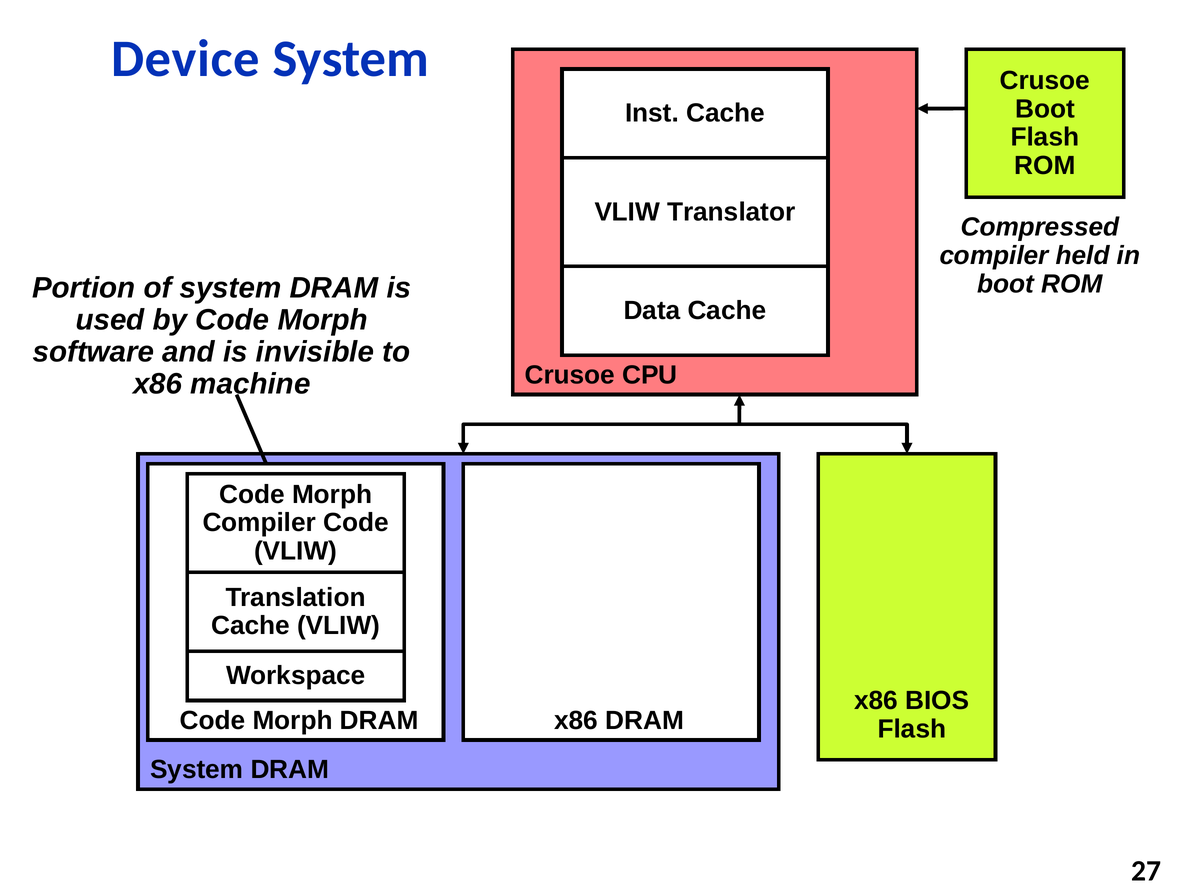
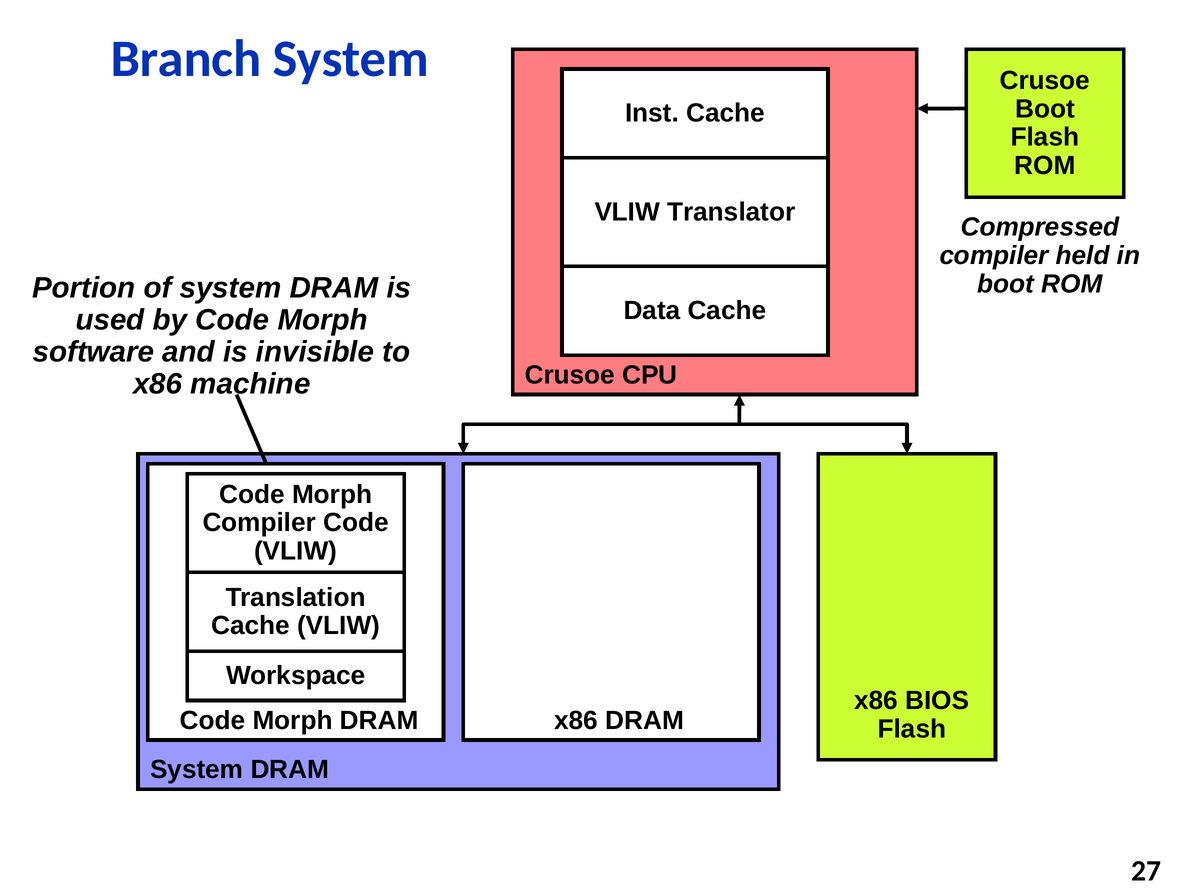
Device: Device -> Branch
